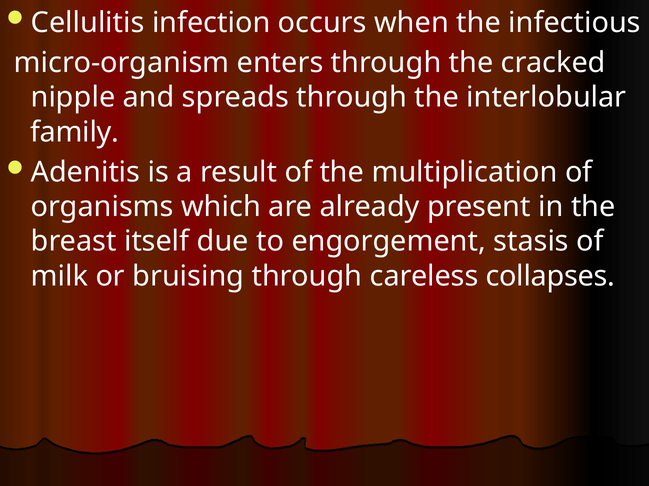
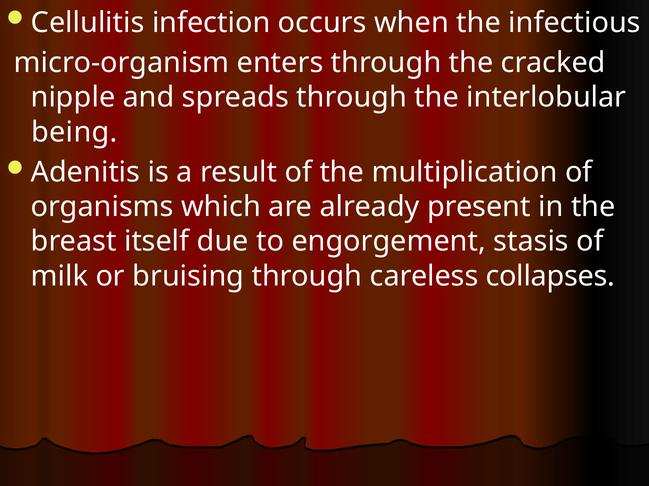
family: family -> being
